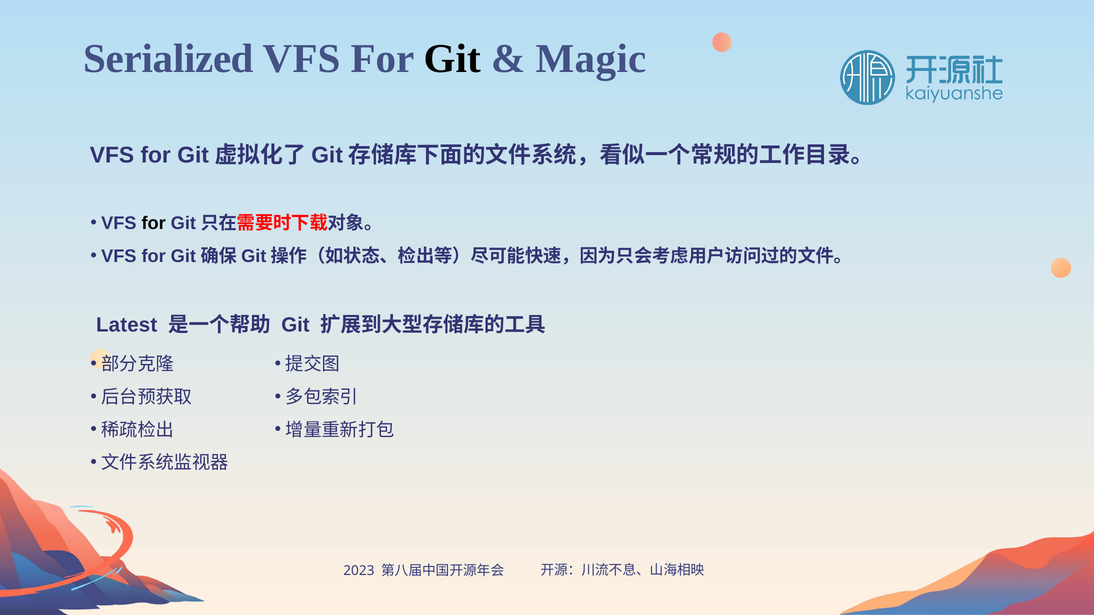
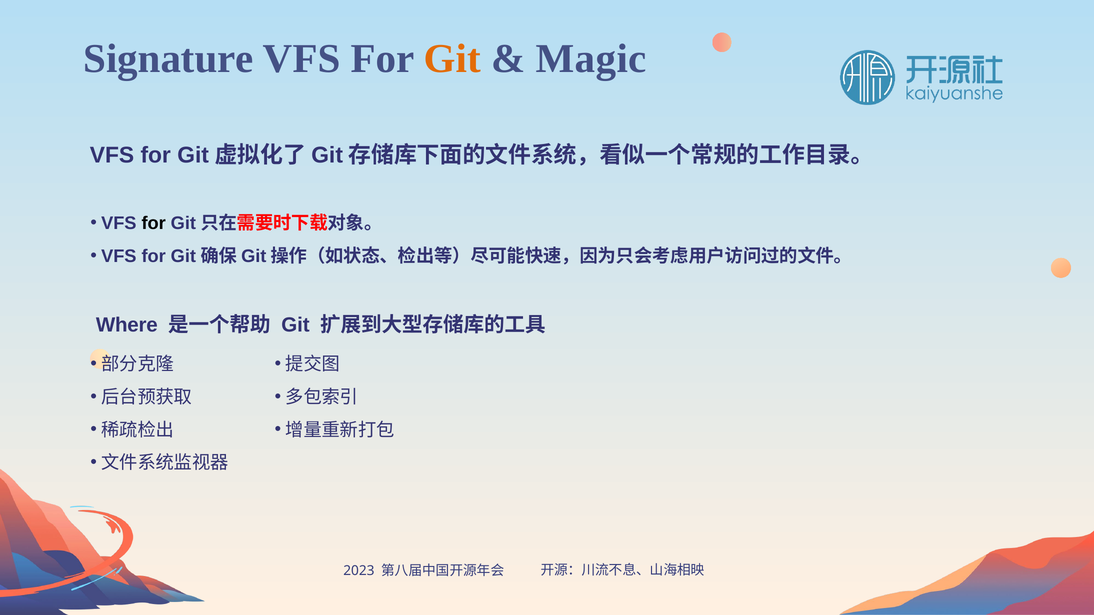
Serialized: Serialized -> Signature
Git at (452, 59) colour: black -> orange
Latest: Latest -> Where
